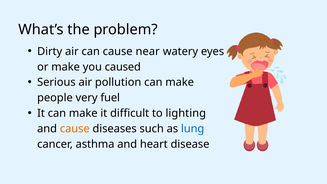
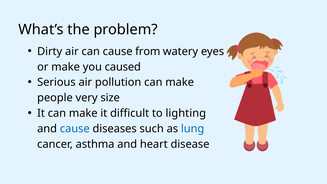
near: near -> from
fuel: fuel -> size
cause at (75, 129) colour: orange -> blue
